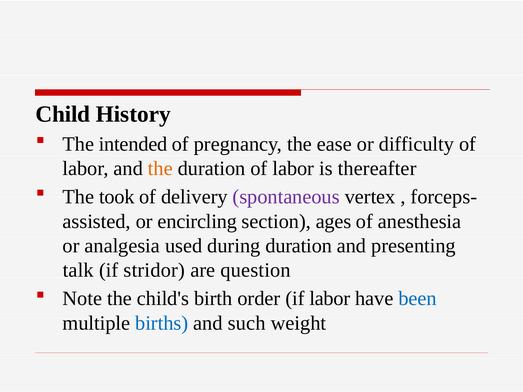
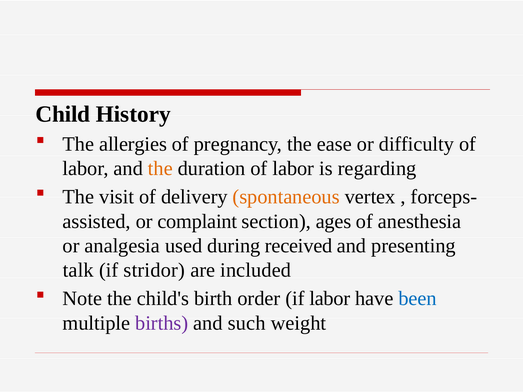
intended: intended -> allergies
thereafter: thereafter -> regarding
took: took -> visit
spontaneous colour: purple -> orange
encircling: encircling -> complaint
during duration: duration -> received
question: question -> included
births colour: blue -> purple
